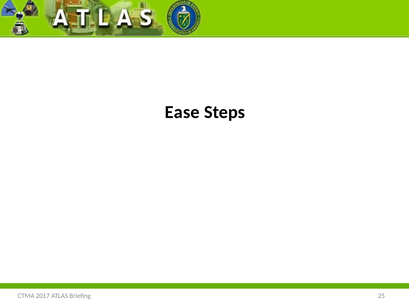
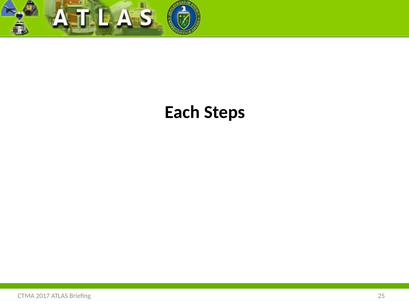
Ease: Ease -> Each
